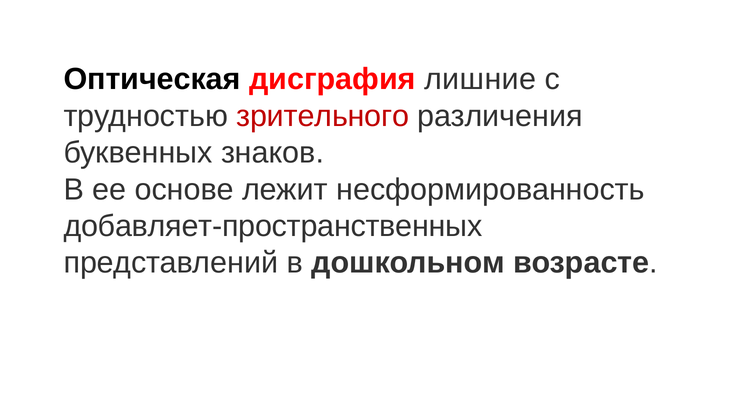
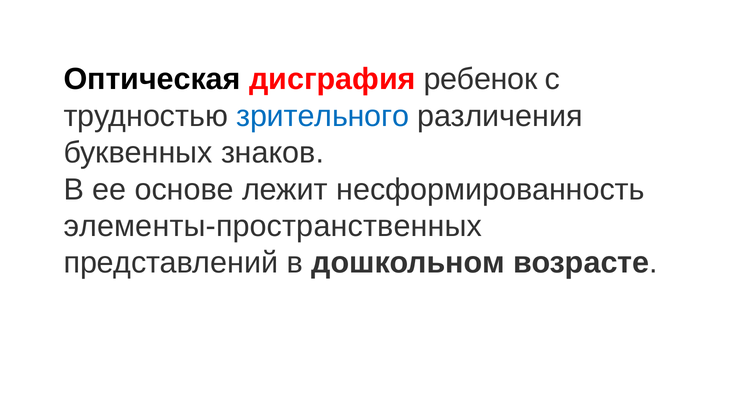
лишние: лишние -> ребенок
зрительного colour: red -> blue
добавляет-пространственных: добавляет-пространственных -> элементы-пространственных
